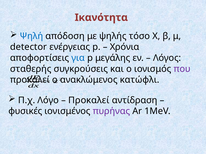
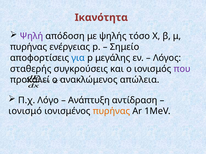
Ψηλή colour: blue -> purple
detector at (29, 47): detector -> πυρήνας
Χρόνια: Χρόνια -> Σημείο
κατώφλι: κατώφλι -> απώλεια
Προκαλεί at (89, 100): Προκαλεί -> Ανάπτυξη
φυσικές: φυσικές -> ιονισμό
πυρήνας at (111, 111) colour: purple -> orange
